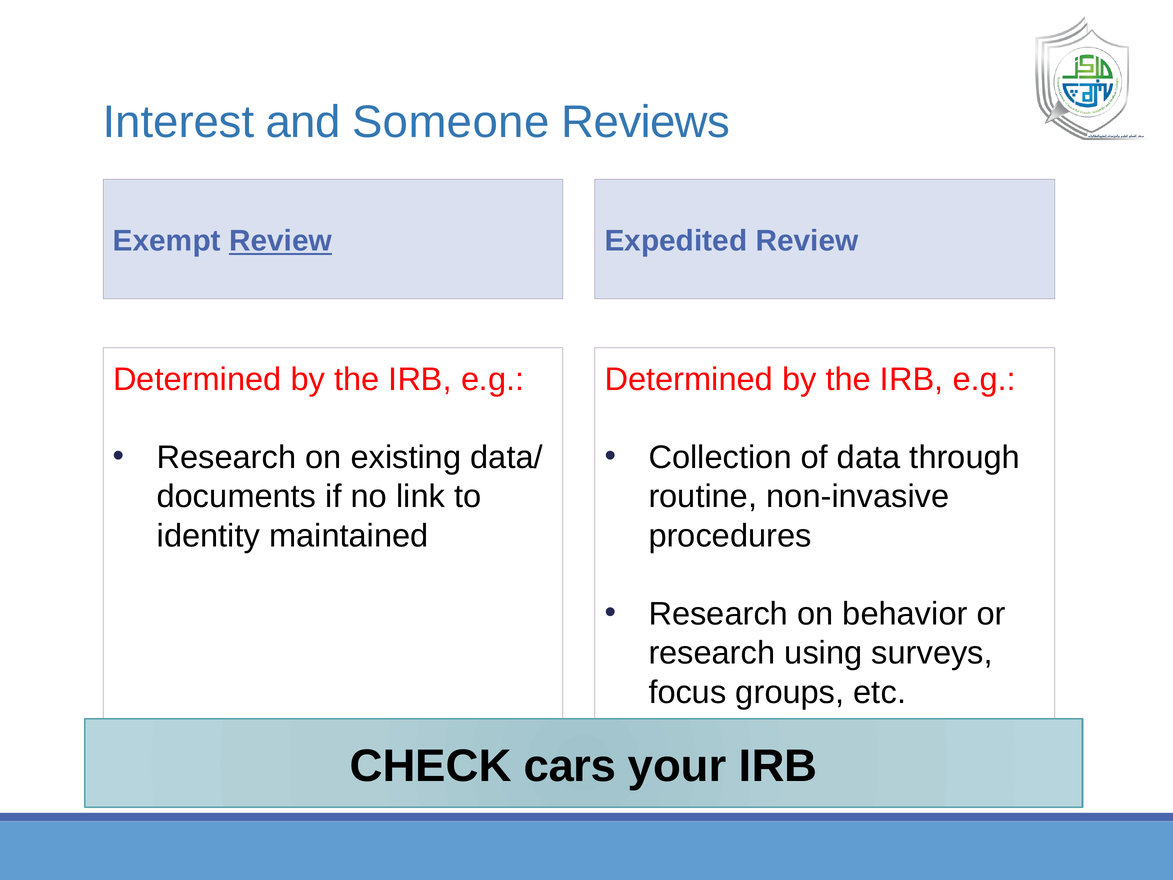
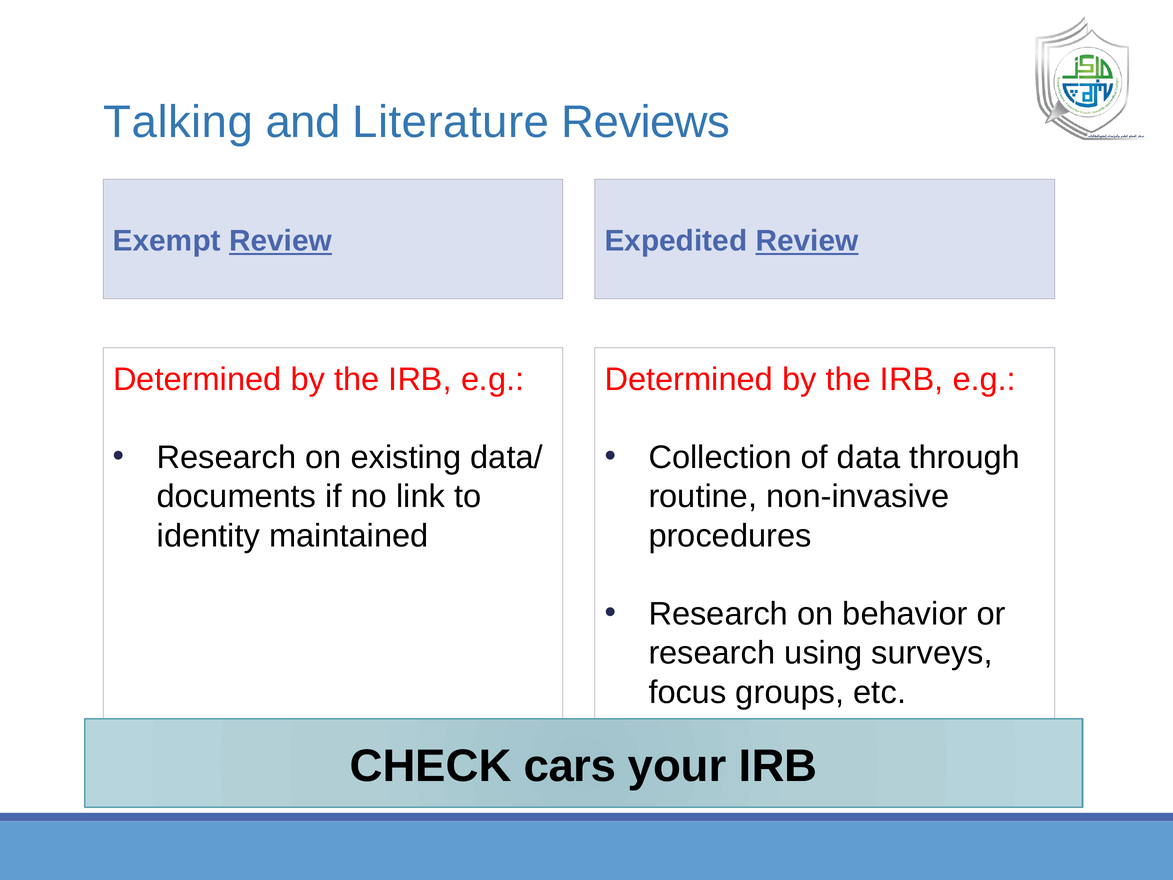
Interest: Interest -> Talking
Someone: Someone -> Literature
Review at (807, 241) underline: none -> present
